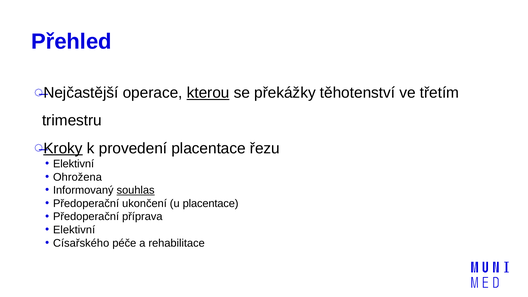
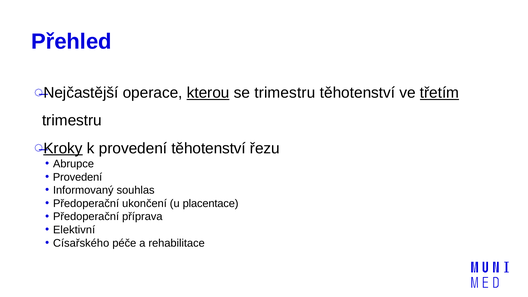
se překážky: překážky -> trimestru
třetím underline: none -> present
provedení placentace: placentace -> těhotenství
Elektivní at (74, 164): Elektivní -> Abrupce
Ohrožena at (77, 177): Ohrožena -> Provedení
souhlas underline: present -> none
